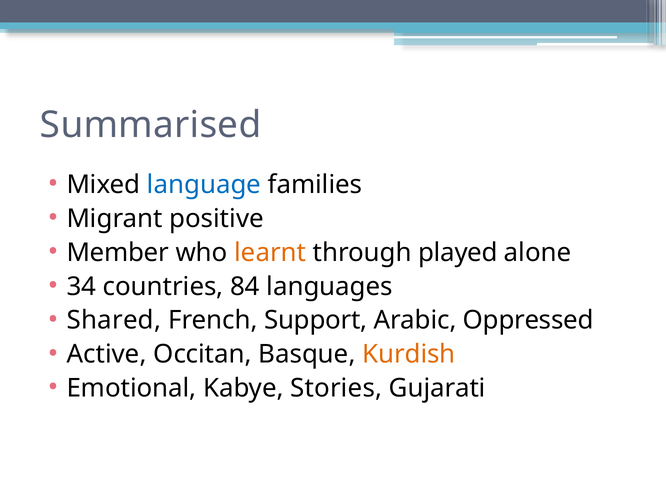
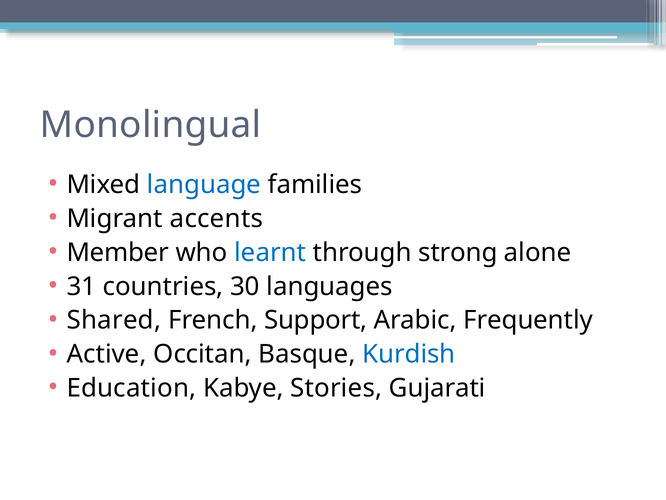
Summarised: Summarised -> Monolingual
positive: positive -> accents
learnt colour: orange -> blue
played: played -> strong
34: 34 -> 31
84: 84 -> 30
Oppressed: Oppressed -> Frequently
Kurdish colour: orange -> blue
Emotional: Emotional -> Education
